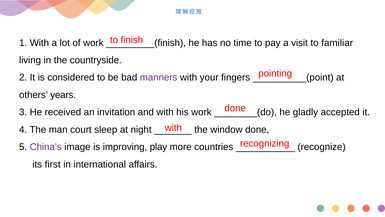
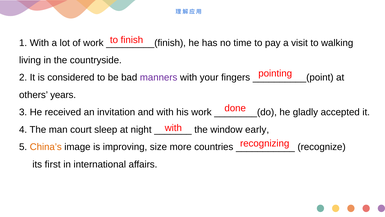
familiar: familiar -> walking
window done: done -> early
China’s colour: purple -> orange
play: play -> size
